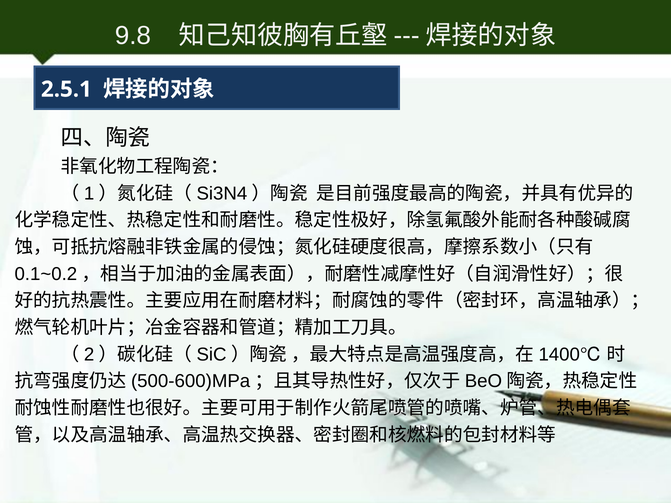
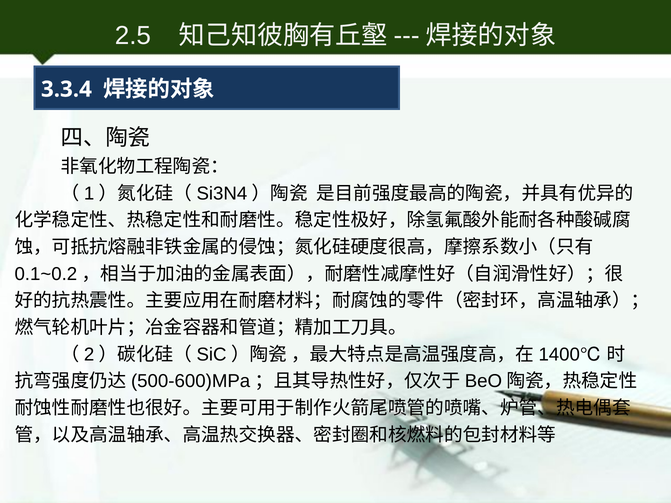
9.8: 9.8 -> 2.5
2.5.1: 2.5.1 -> 3.3.4
